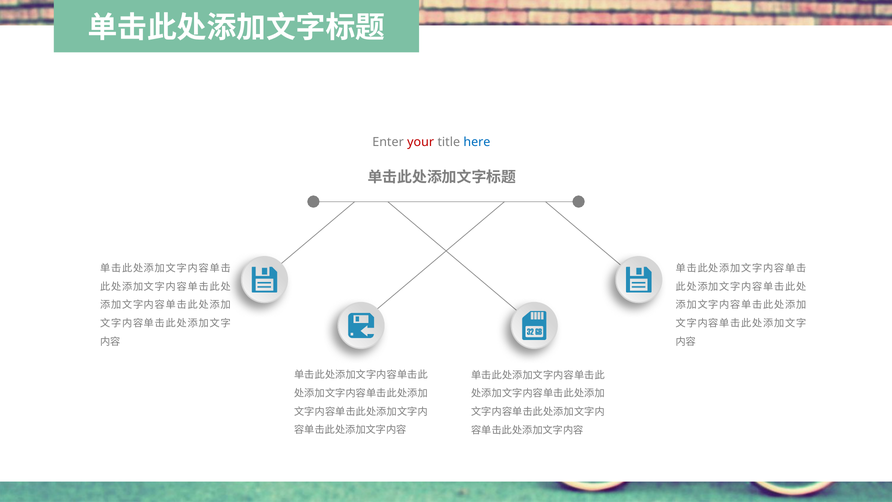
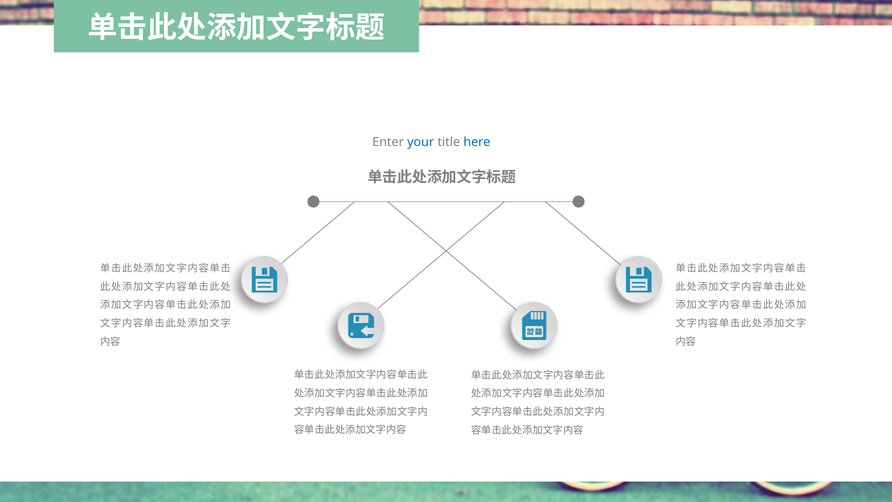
your colour: red -> blue
